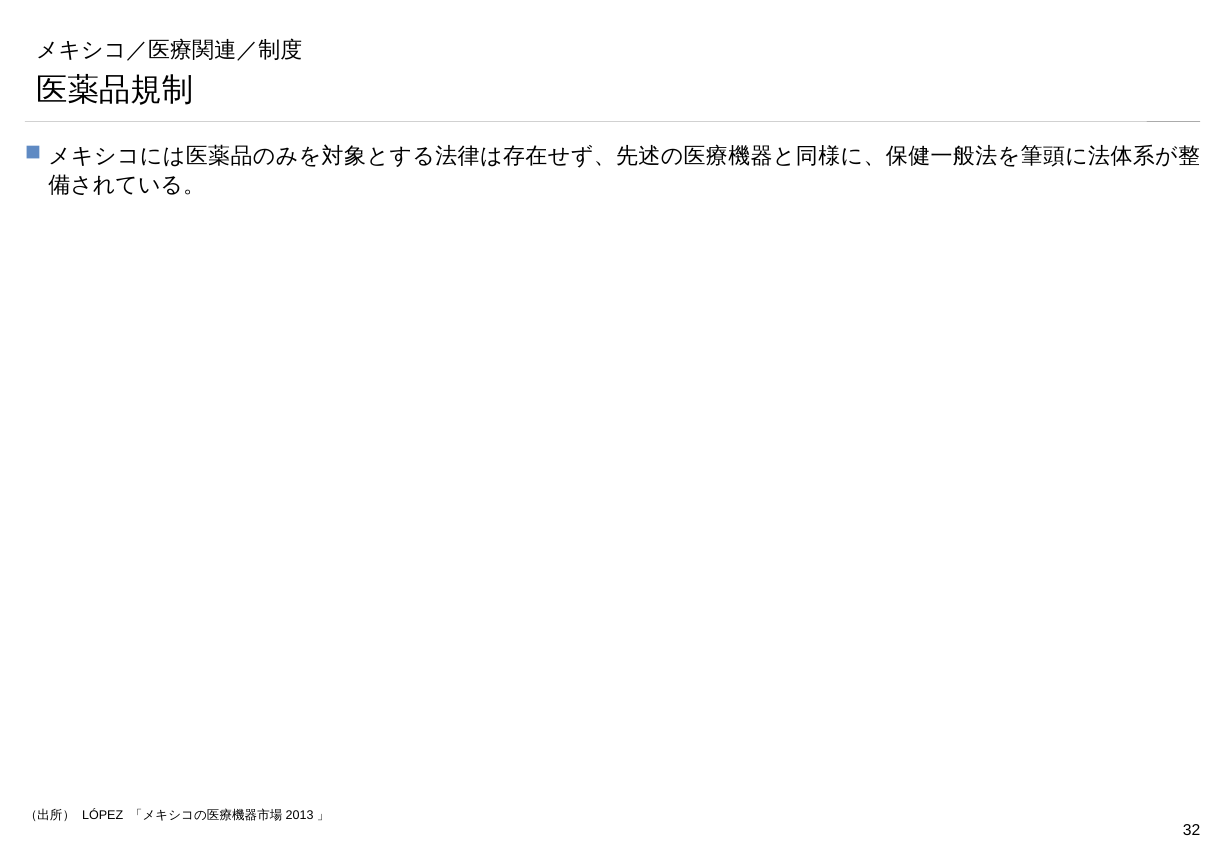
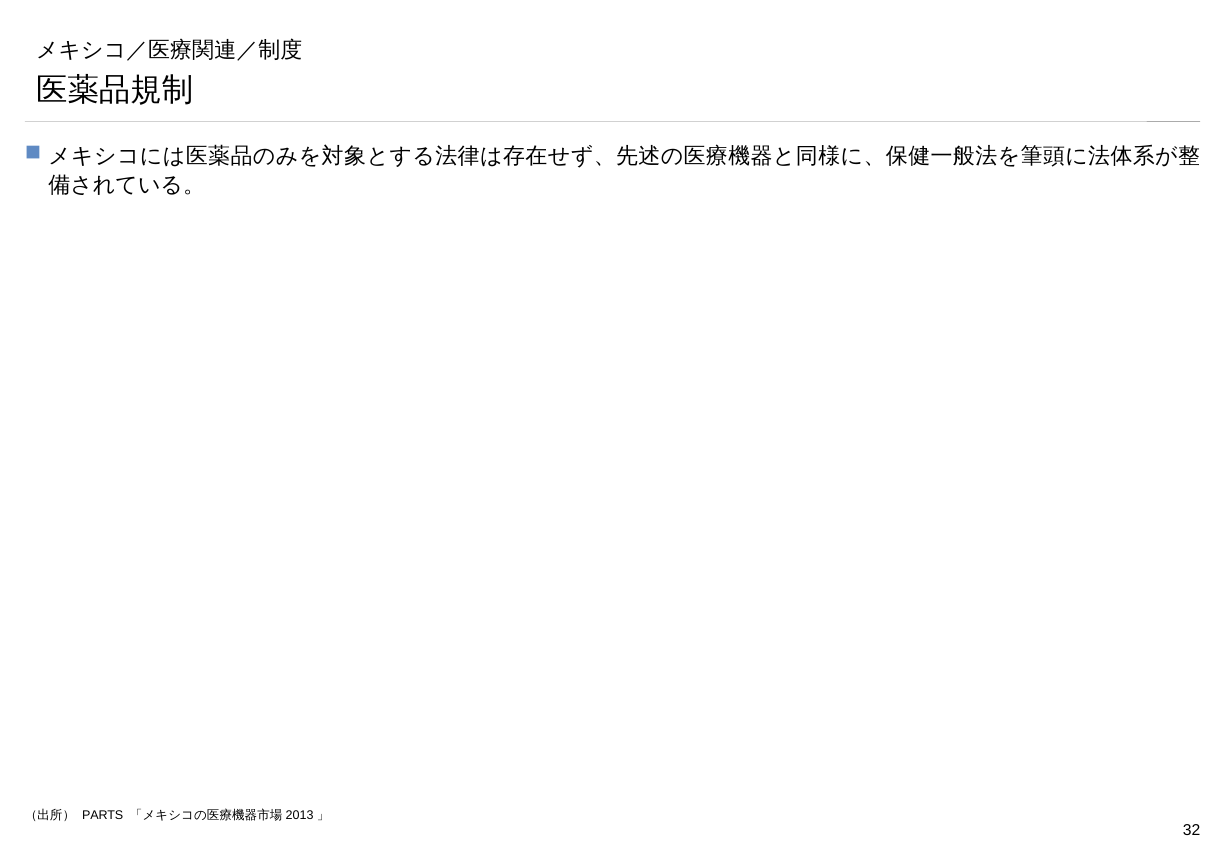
LÓPEZ: LÓPEZ -> PARTS
